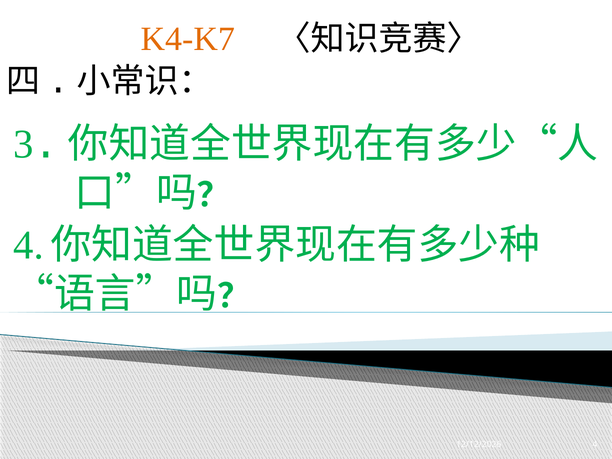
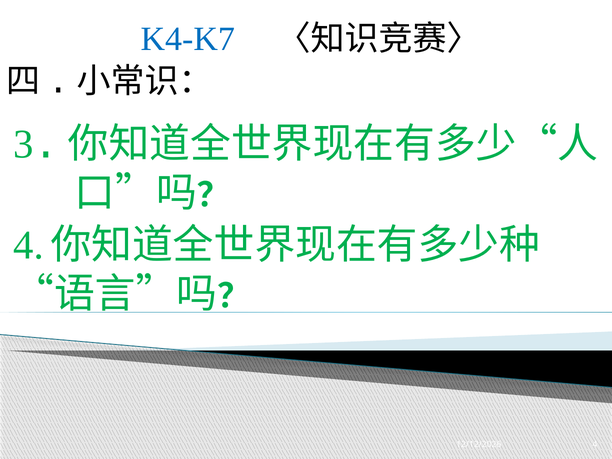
K4-K7 colour: orange -> blue
